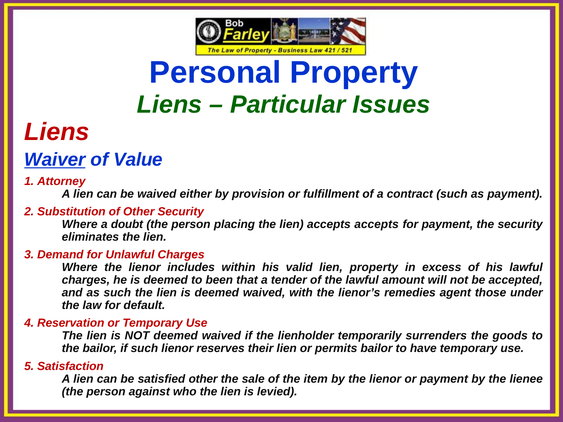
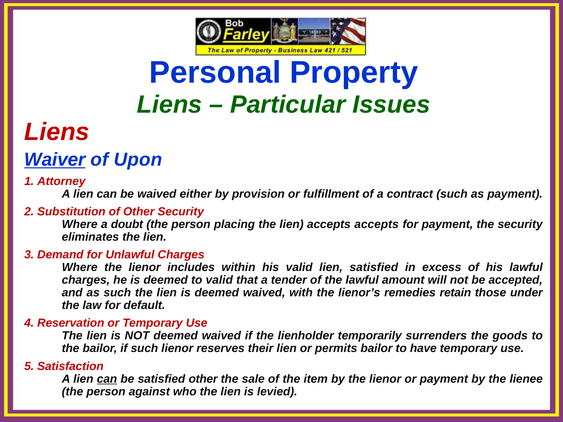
Value: Value -> Upon
lien property: property -> satisfied
to been: been -> valid
agent: agent -> retain
can at (107, 379) underline: none -> present
